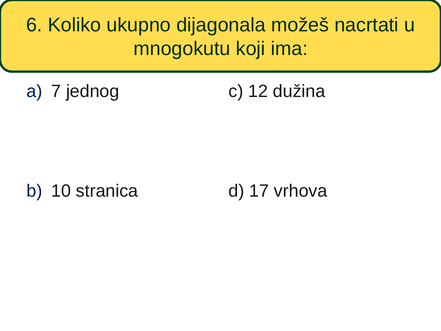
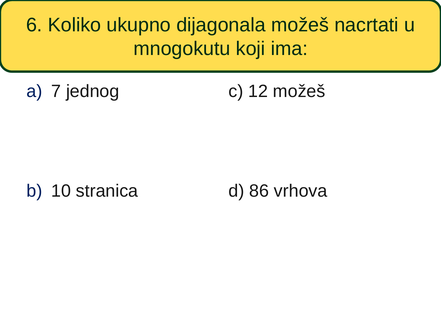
12 dužina: dužina -> možeš
17: 17 -> 86
